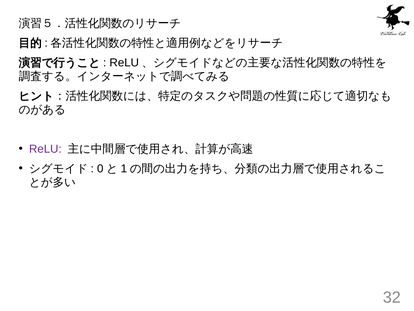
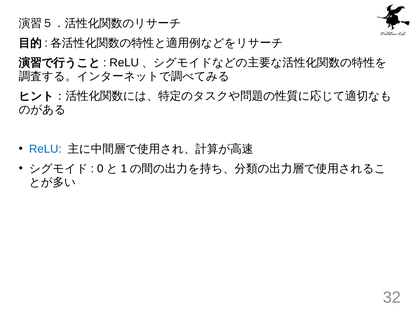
ReLU colour: purple -> blue
